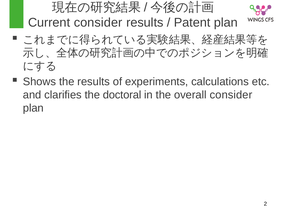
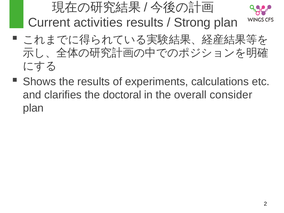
Current consider: consider -> activities
Patent: Patent -> Strong
